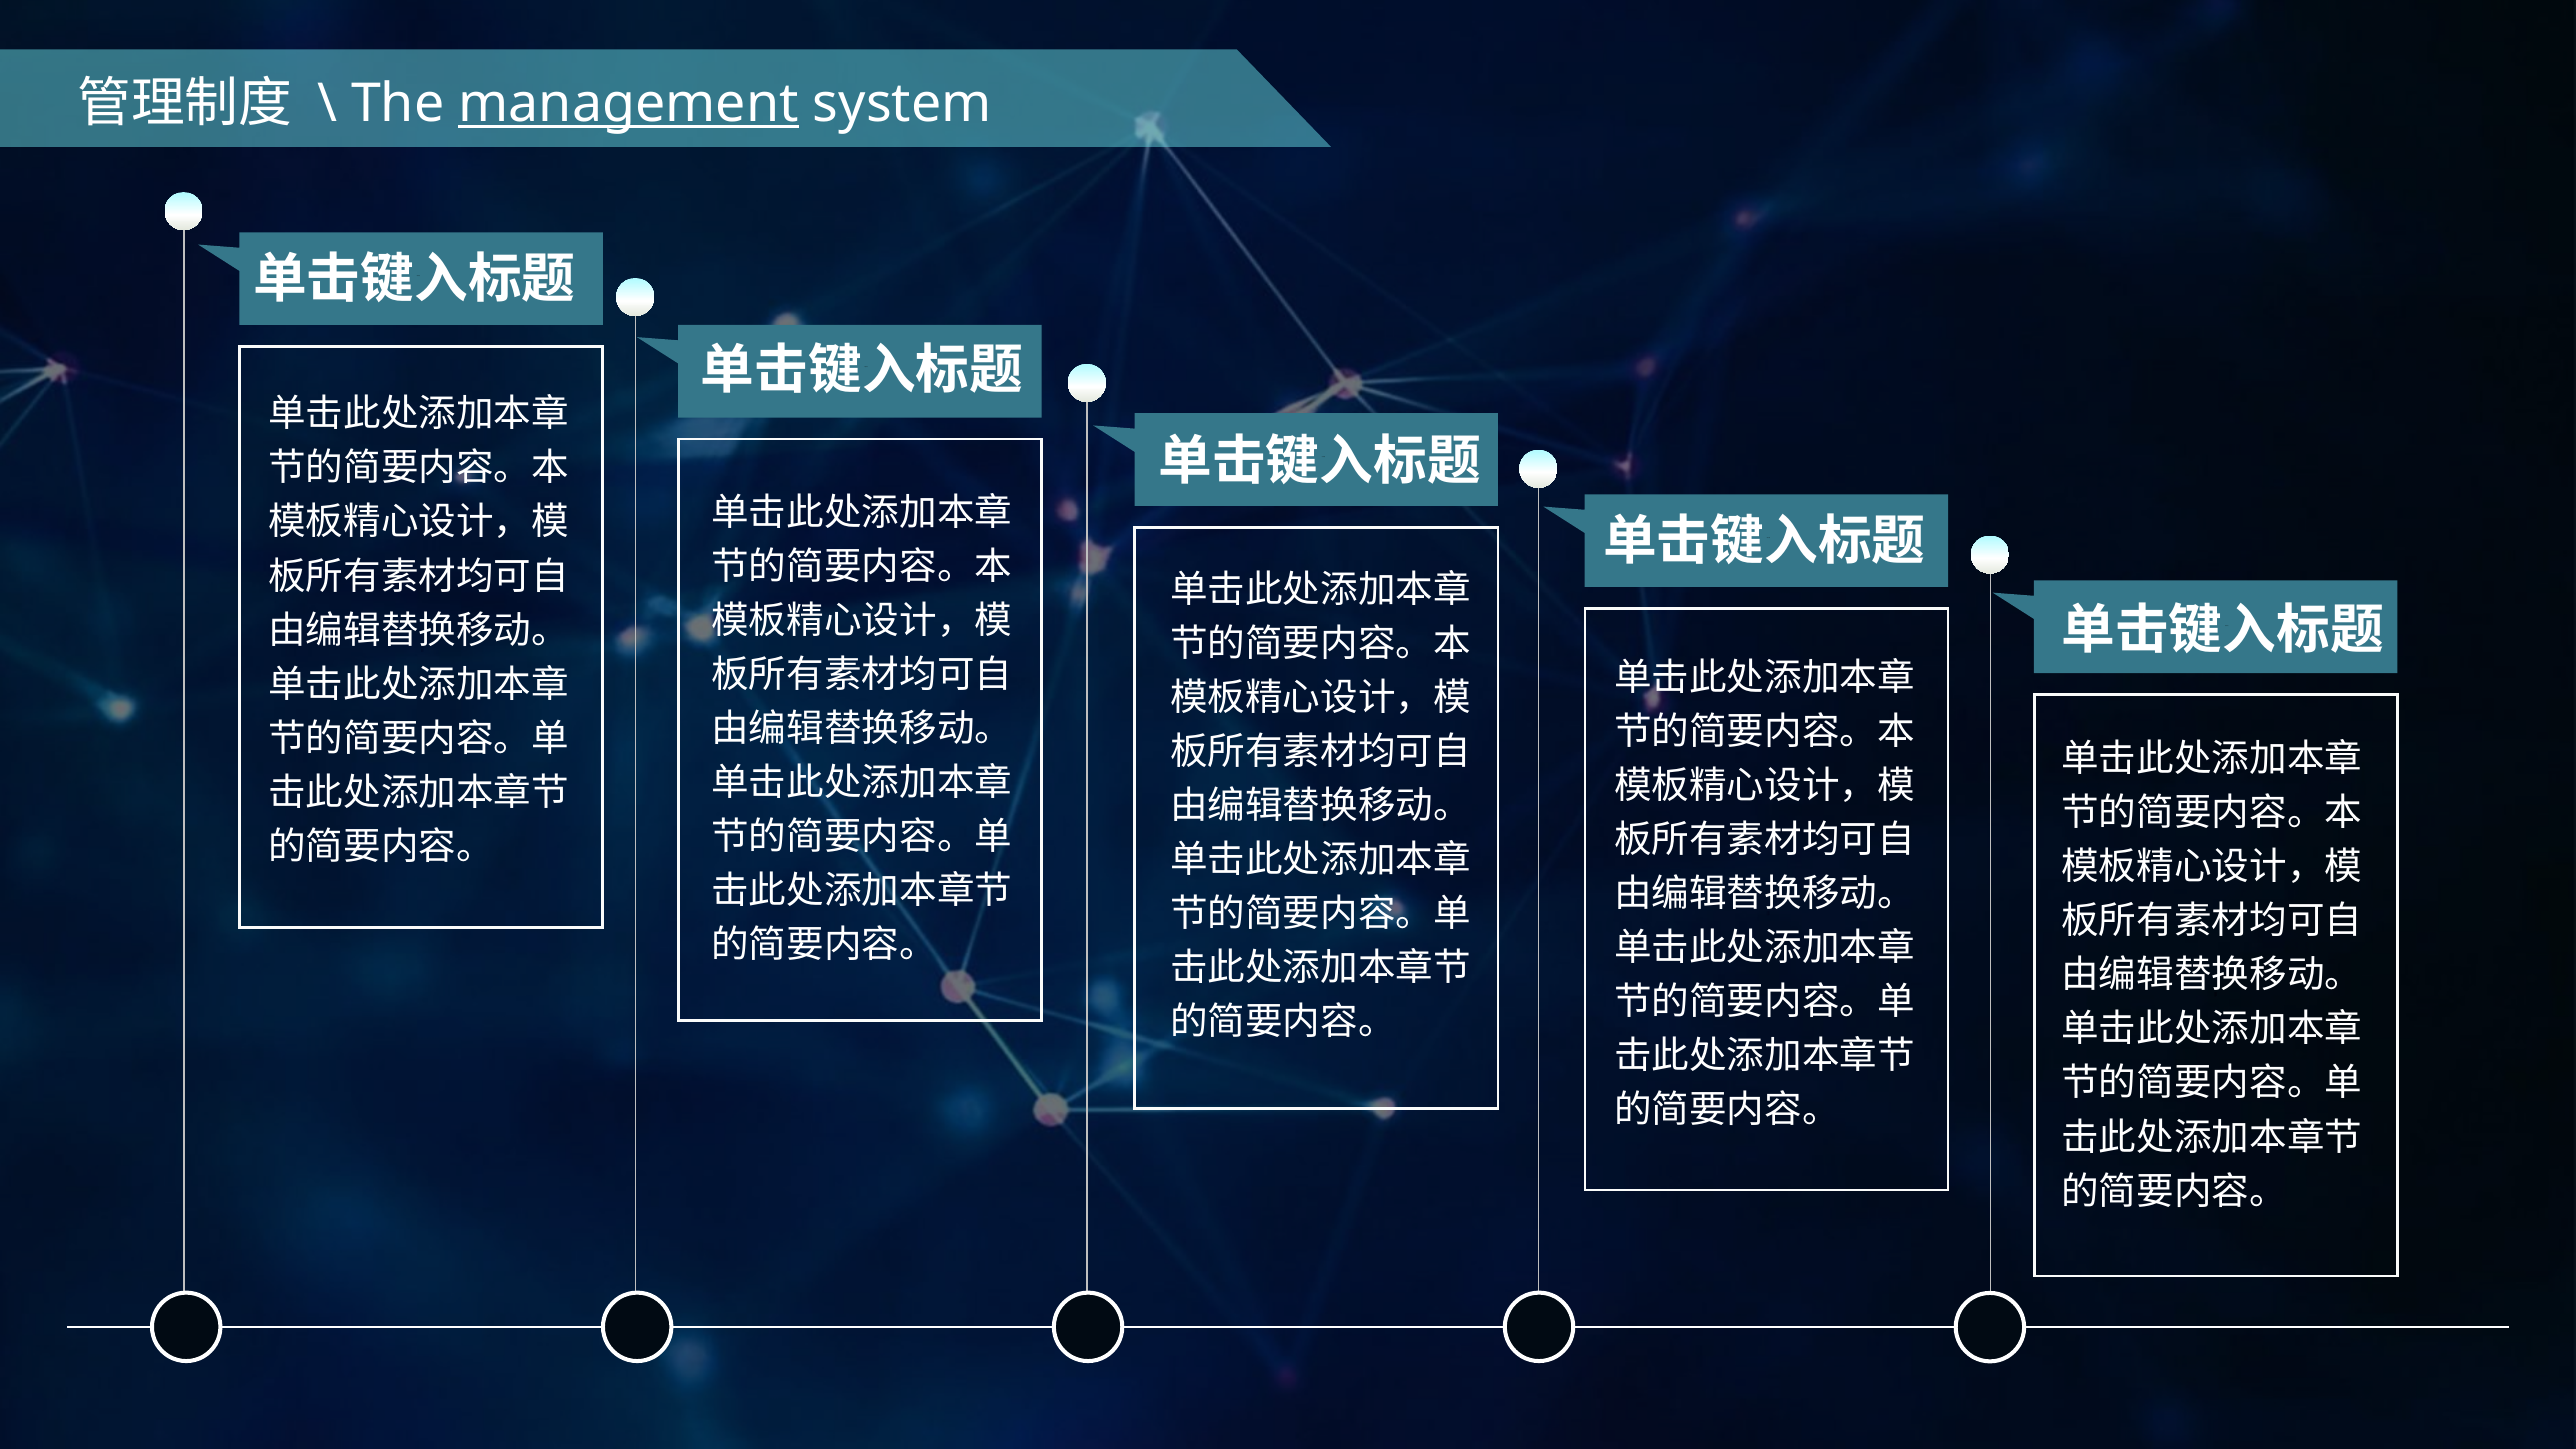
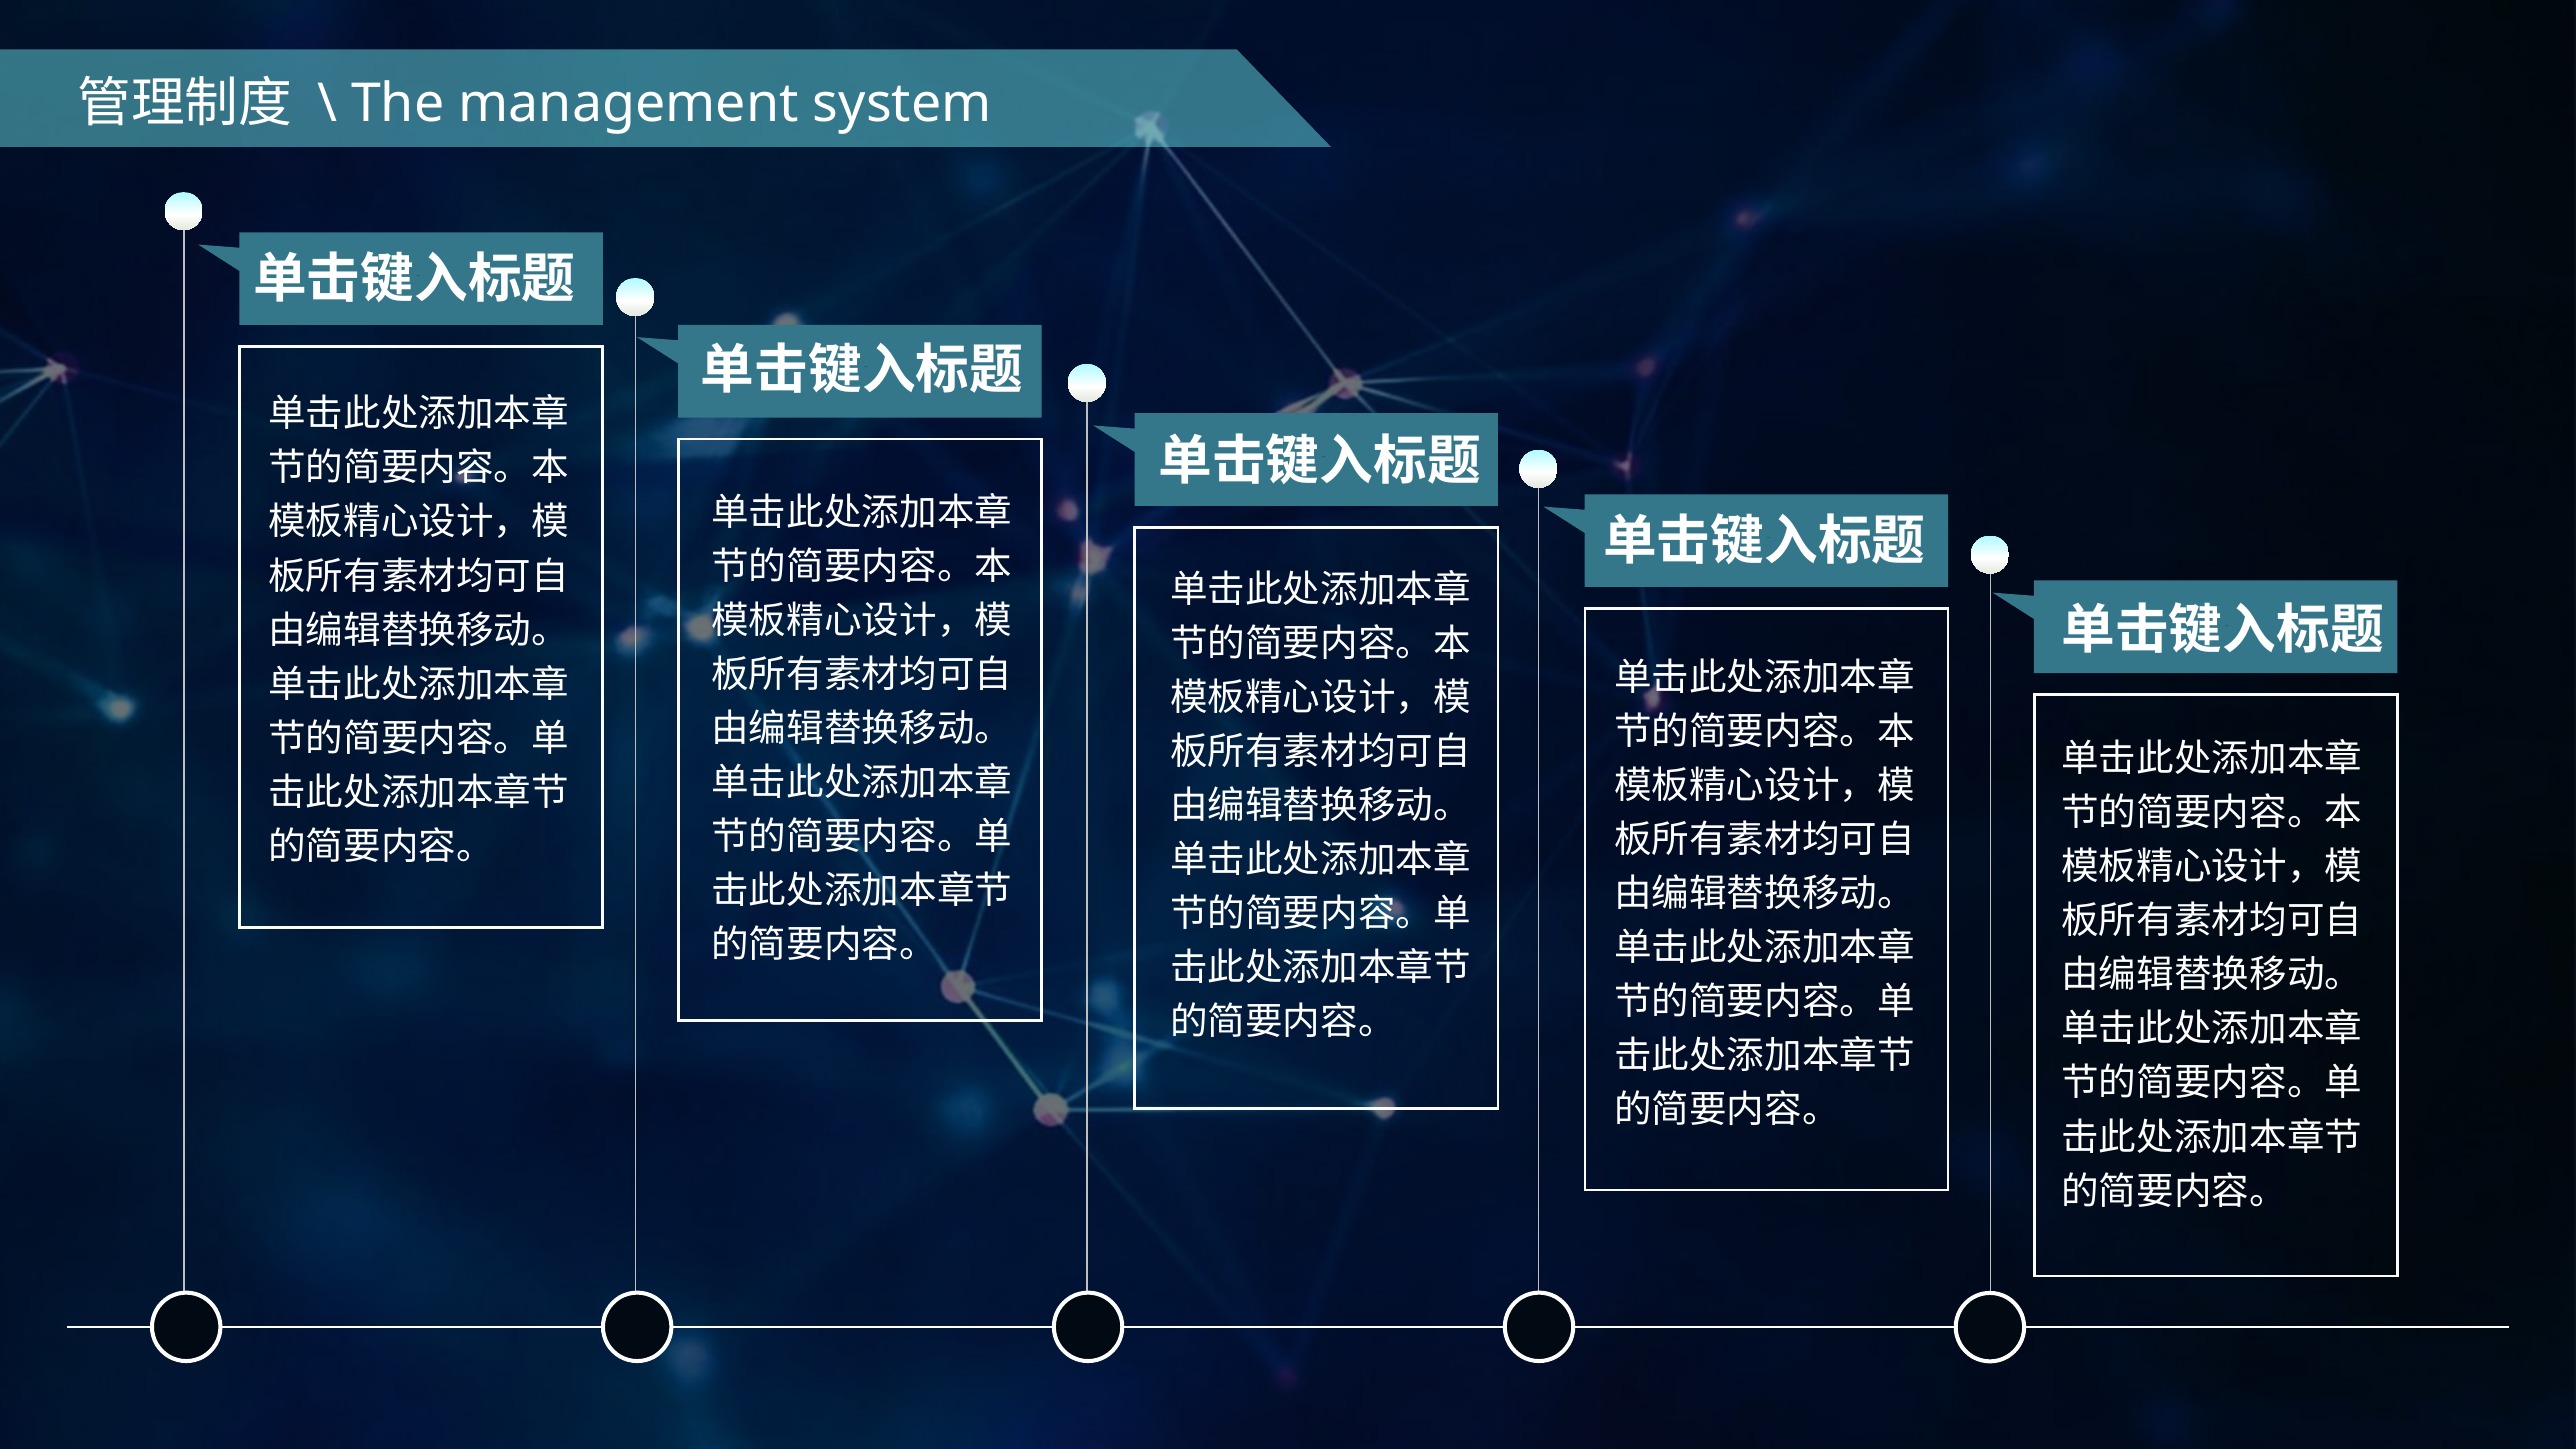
management underline: present -> none
